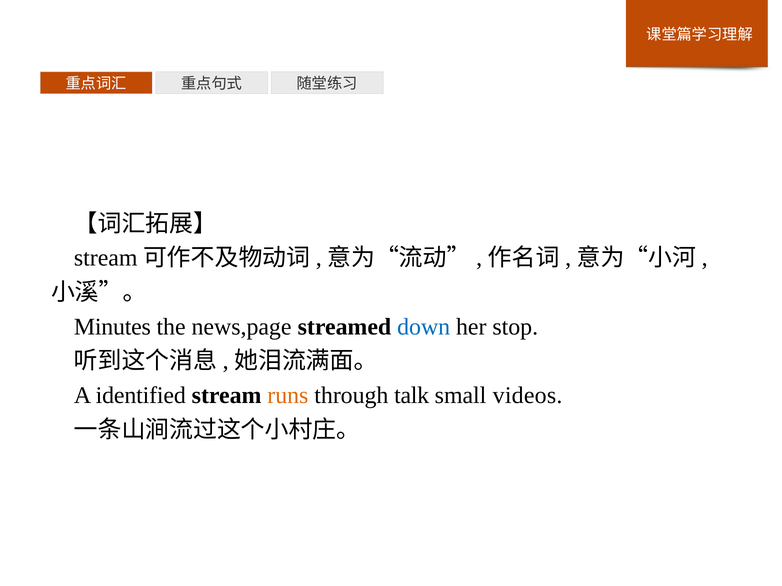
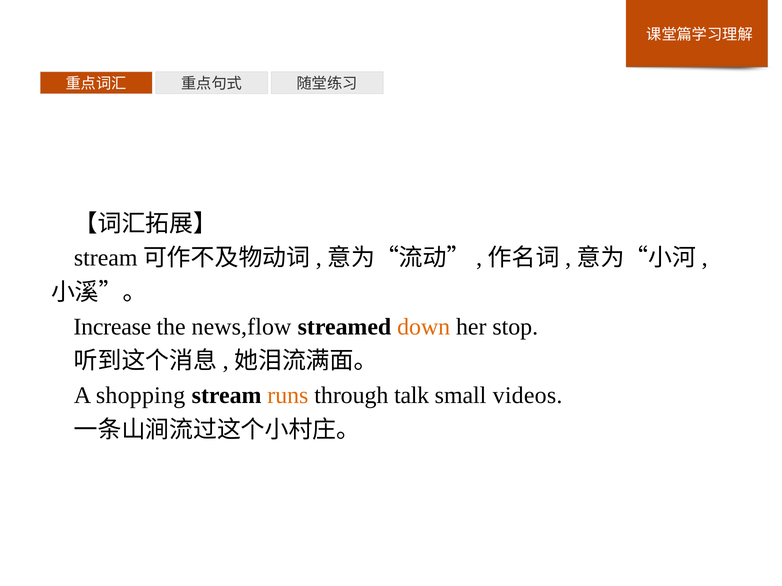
Minutes: Minutes -> Increase
news,page: news,page -> news,flow
down colour: blue -> orange
identified: identified -> shopping
